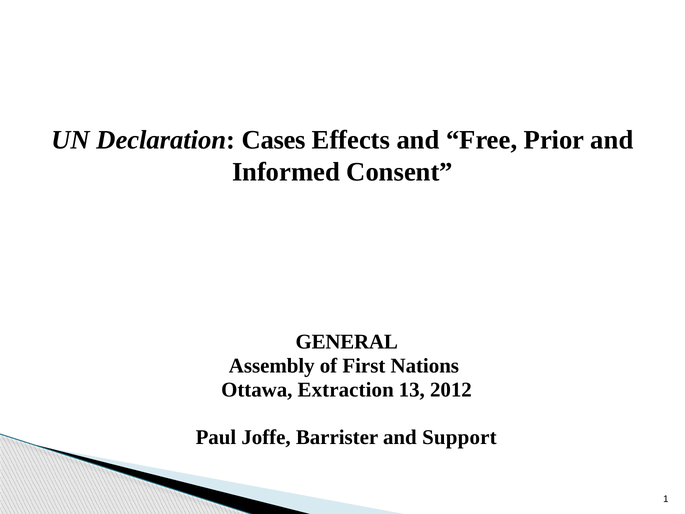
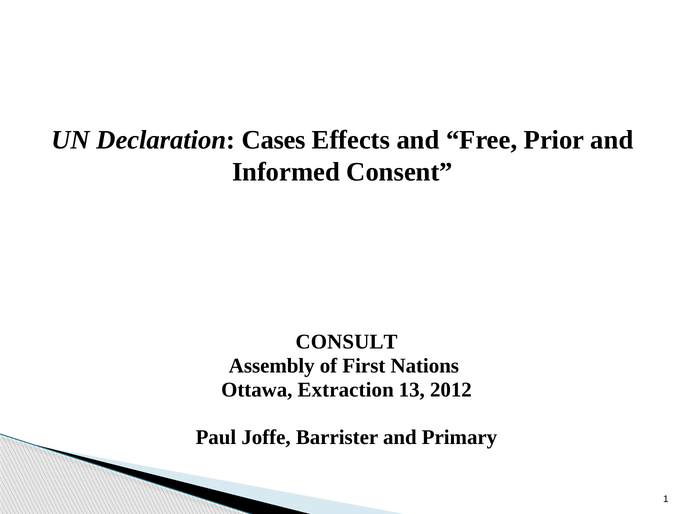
GENERAL: GENERAL -> CONSULT
Support: Support -> Primary
